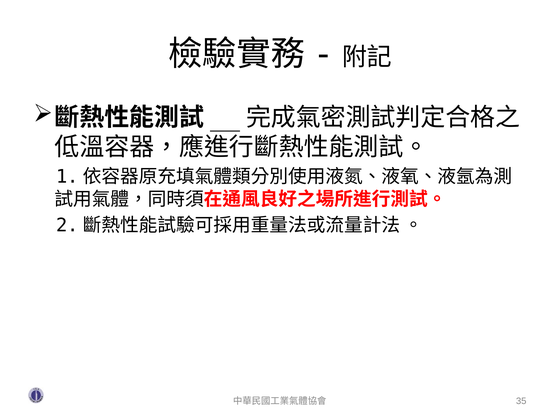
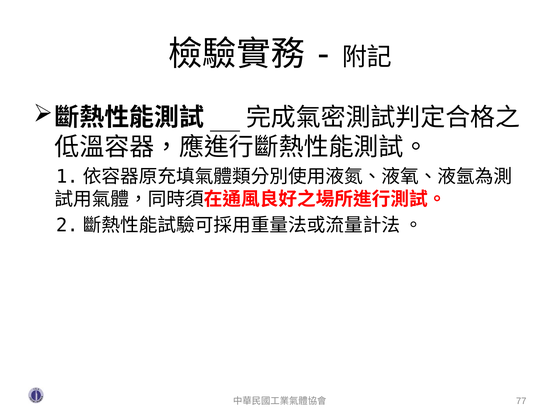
35: 35 -> 77
